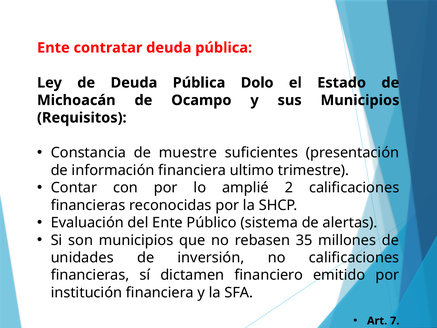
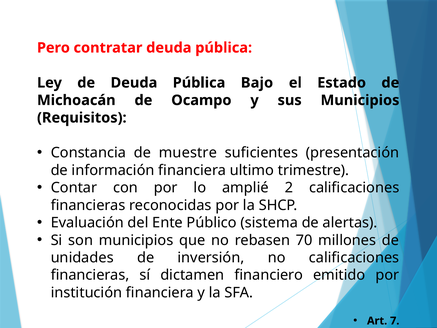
Ente at (53, 48): Ente -> Pero
Dolo: Dolo -> Bajo
35: 35 -> 70
